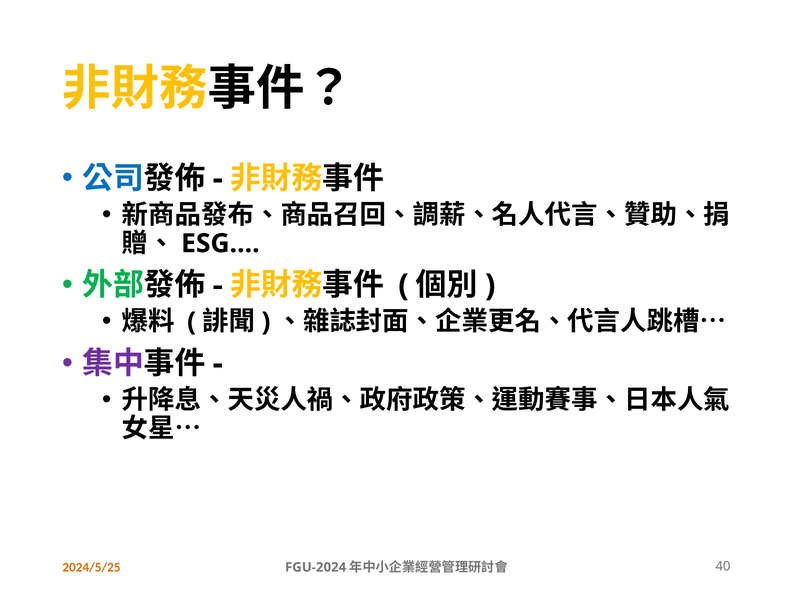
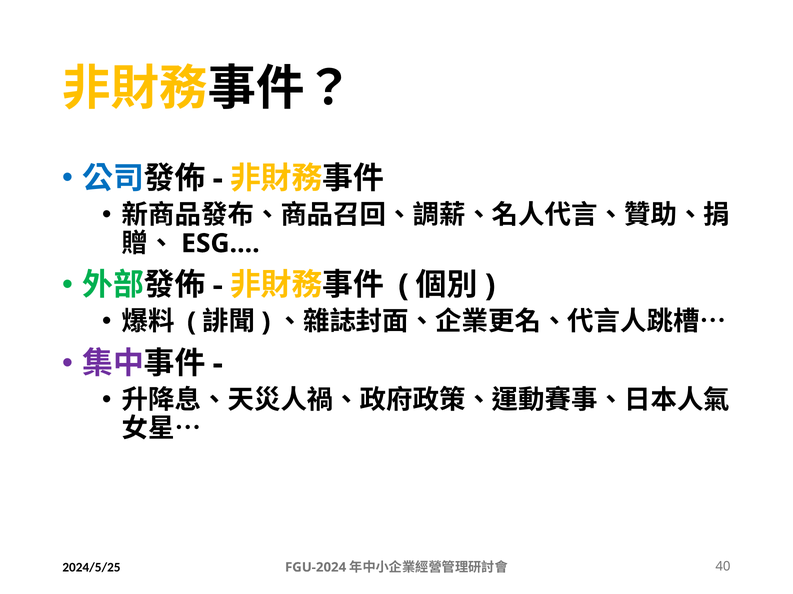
2024/5/25 colour: orange -> black
